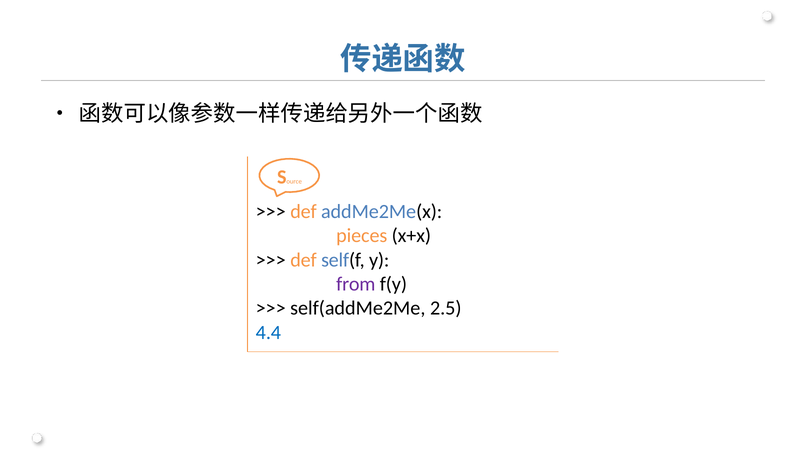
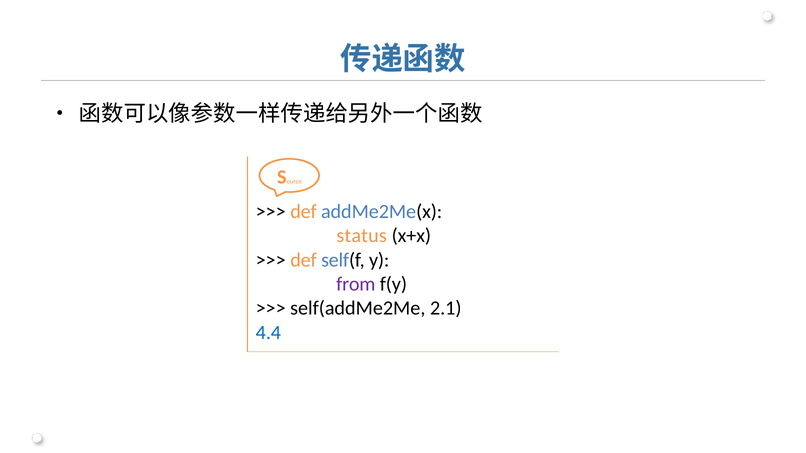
pieces: pieces -> status
2.5: 2.5 -> 2.1
